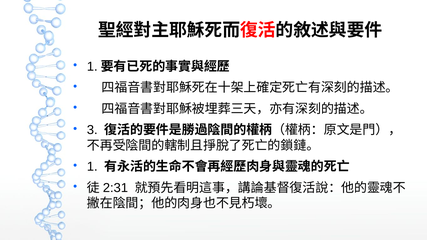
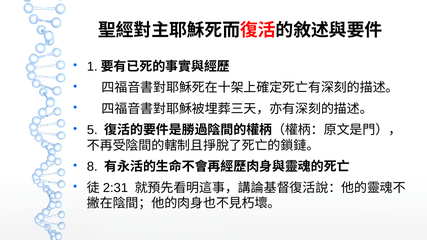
3: 3 -> 5
1: 1 -> 8
